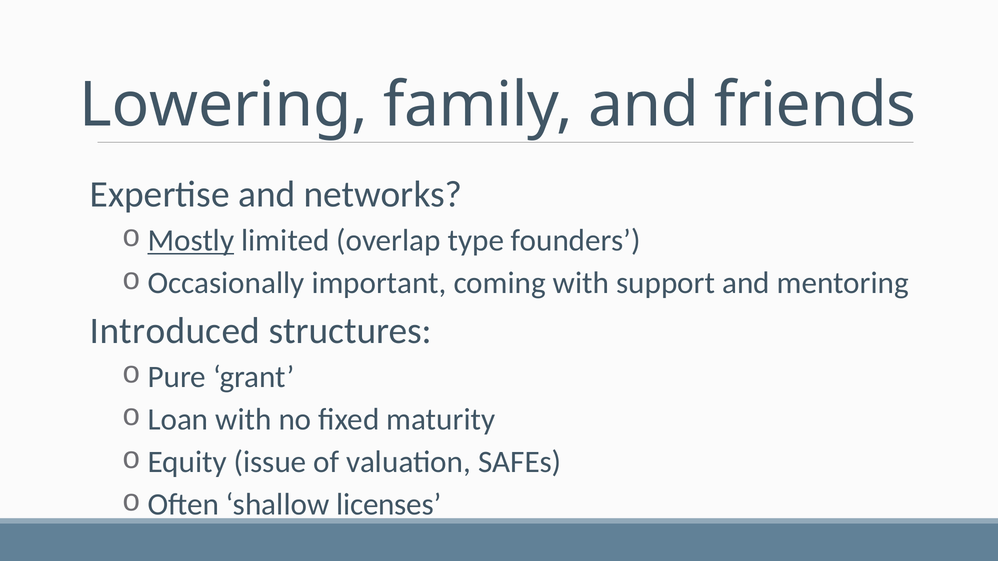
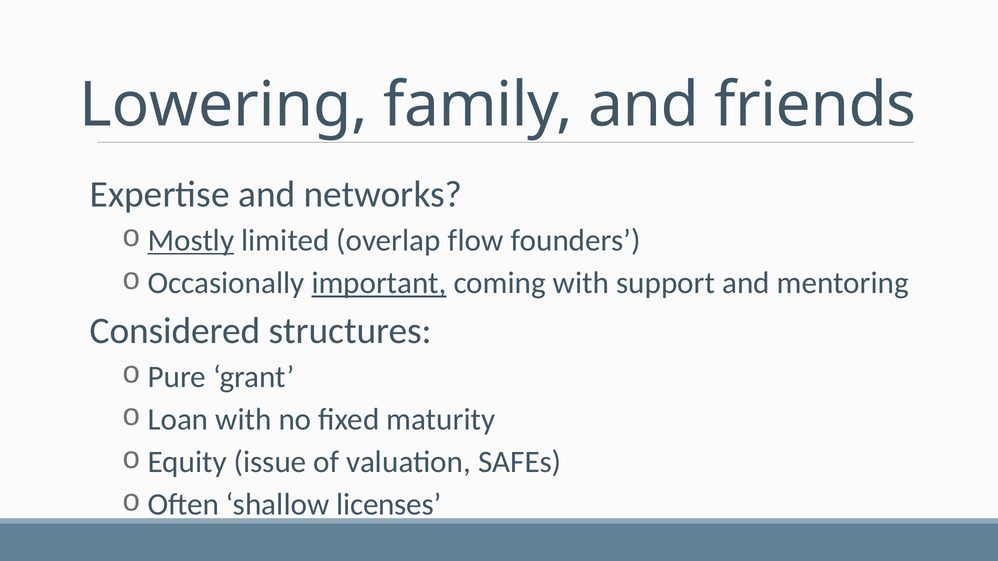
type: type -> flow
important underline: none -> present
Introduced: Introduced -> Considered
